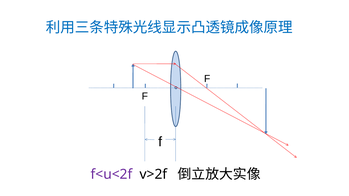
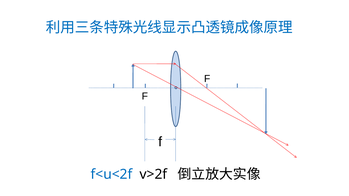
f<u<2f colour: purple -> blue
